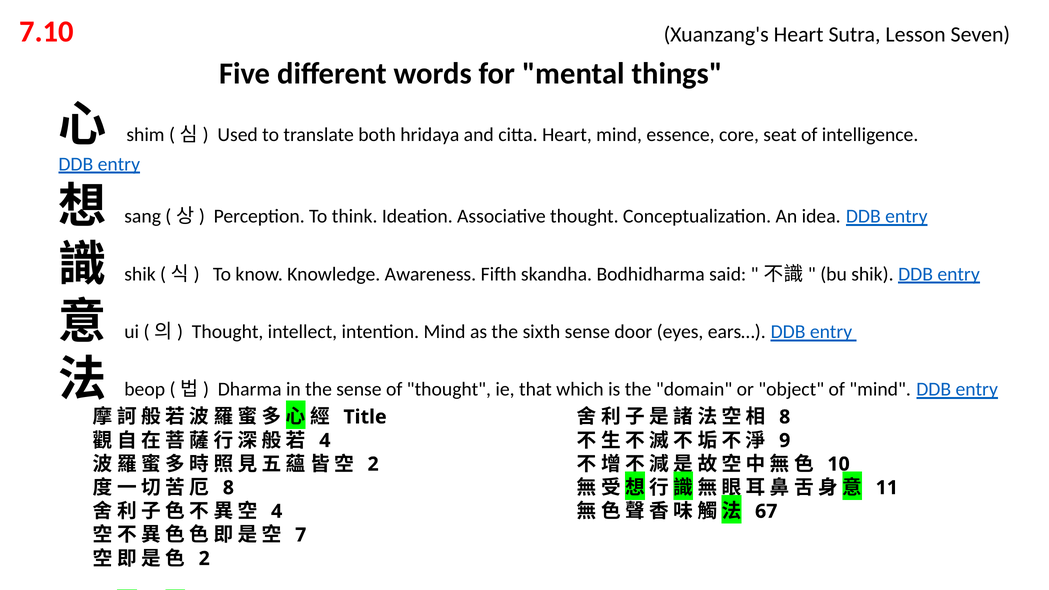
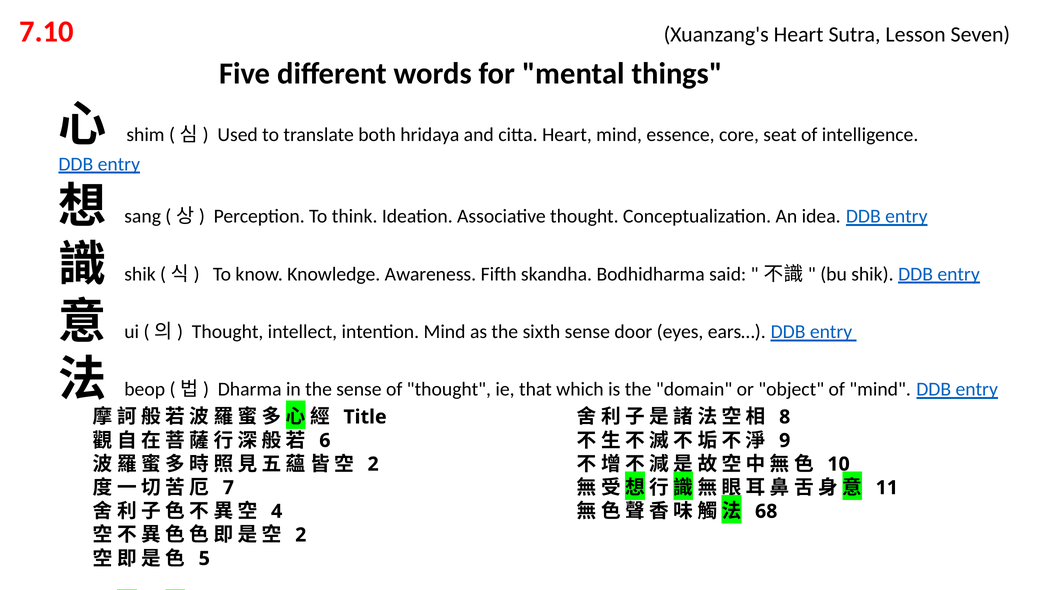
4 at (325, 441): 4 -> 6
8 at (228, 488): 8 -> 7
67: 67 -> 68
7 at (301, 535): 7 -> 2
2 at (204, 559): 2 -> 5
